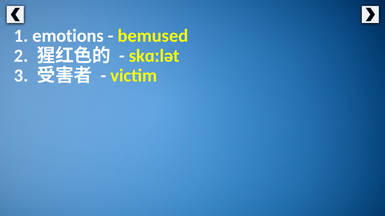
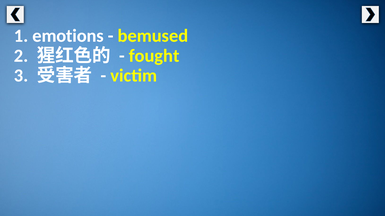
skɑːlət: skɑːlət -> fought
